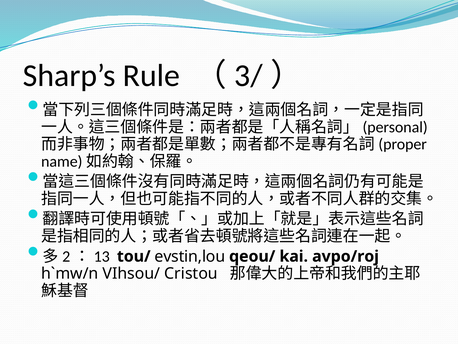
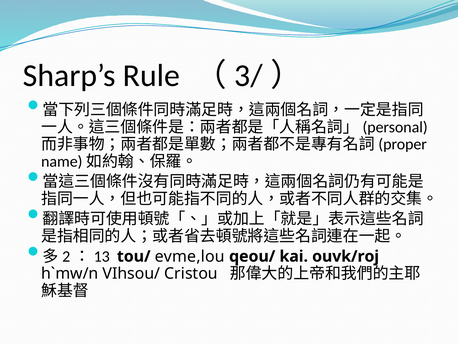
evstin,lou: evstin,lou -> evme,lou
avpo/roj: avpo/roj -> ouvk/roj
